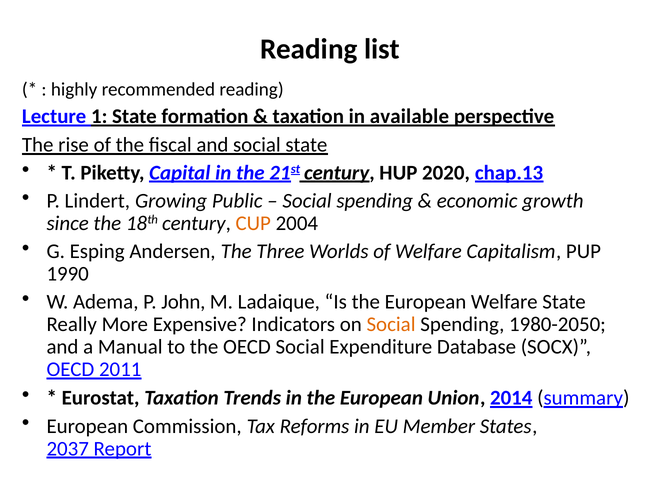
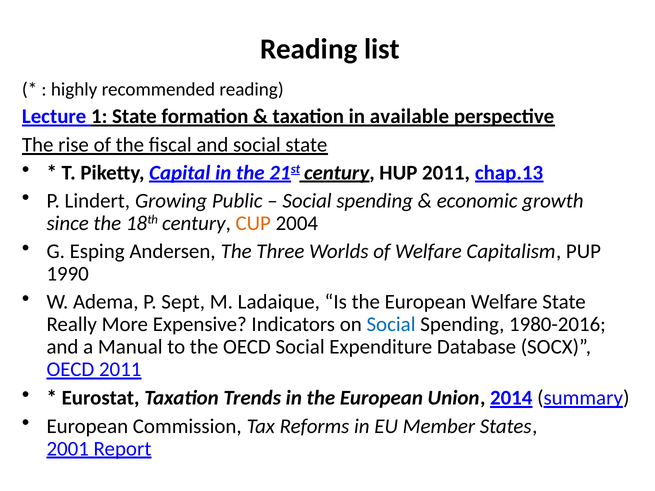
HUP 2020: 2020 -> 2011
John: John -> Sept
Social at (391, 325) colour: orange -> blue
1980-2050: 1980-2050 -> 1980-2016
2037: 2037 -> 2001
